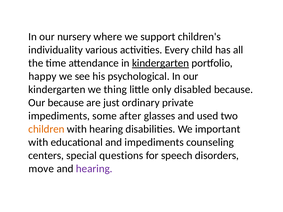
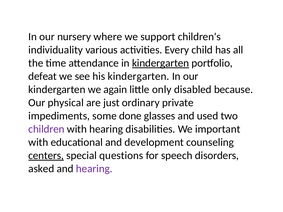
happy: happy -> defeat
his psychological: psychological -> kindergarten
thing: thing -> again
Our because: because -> physical
after: after -> done
children colour: orange -> purple
and impediments: impediments -> development
centers underline: none -> present
move: move -> asked
